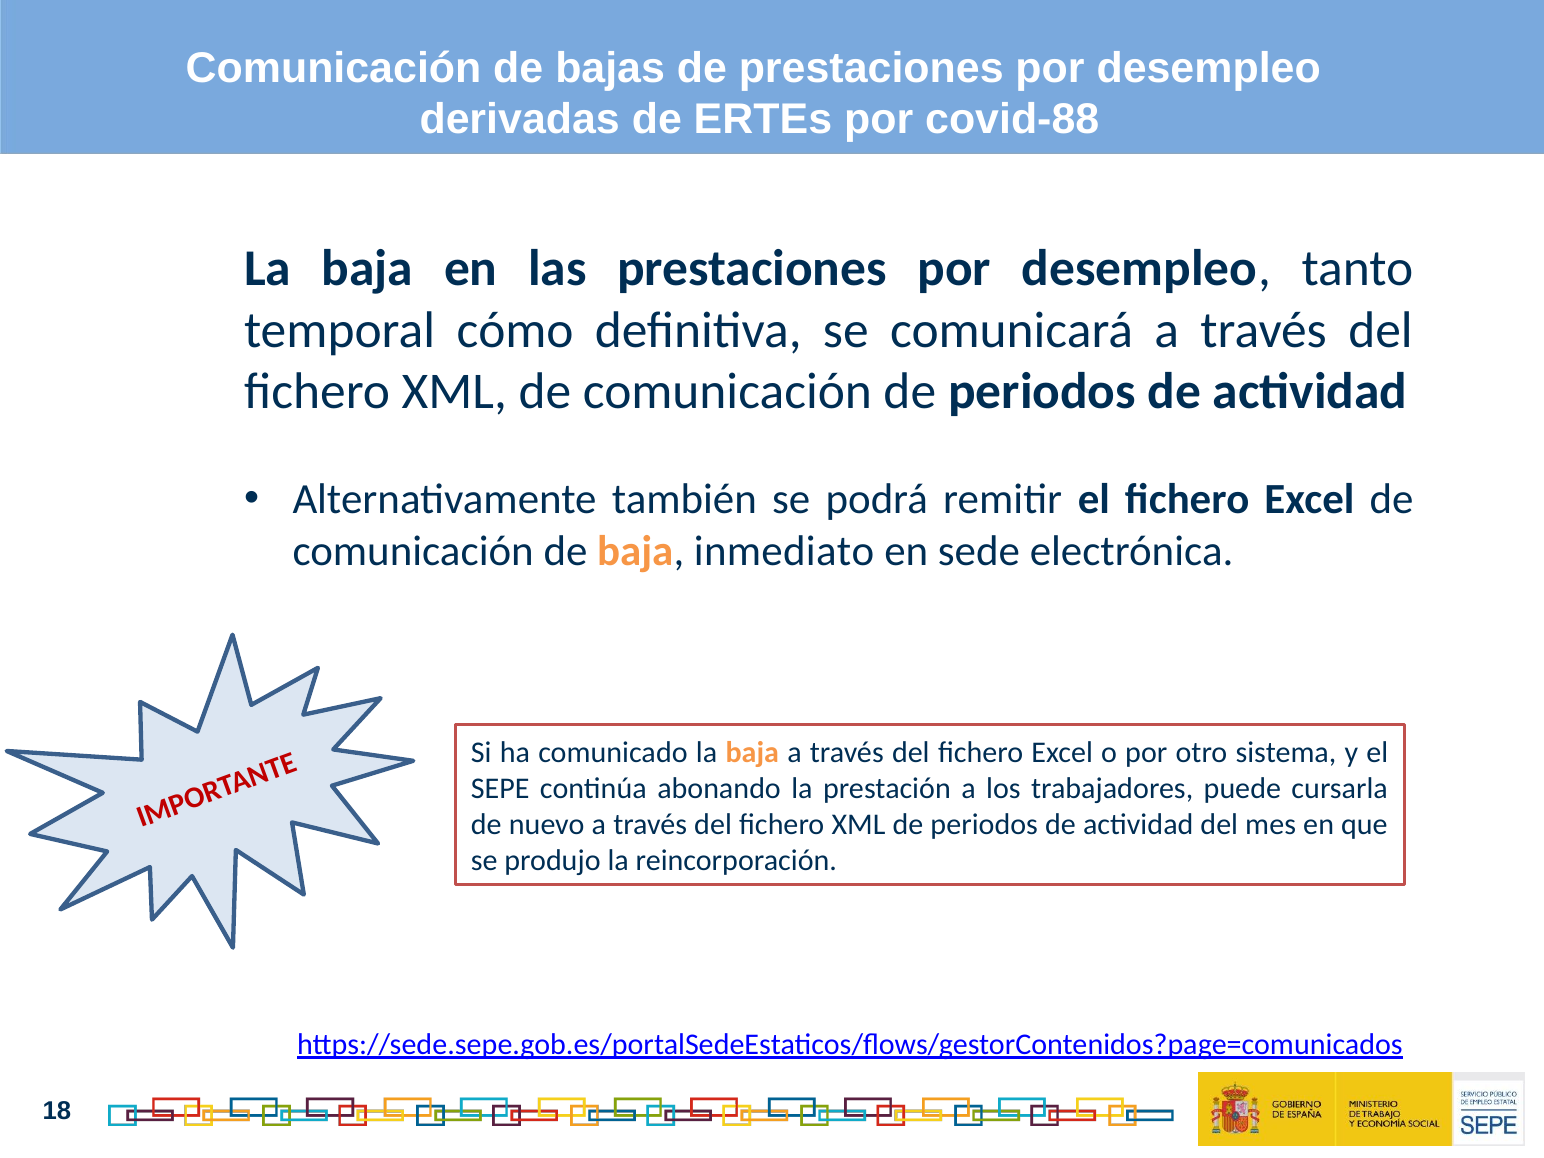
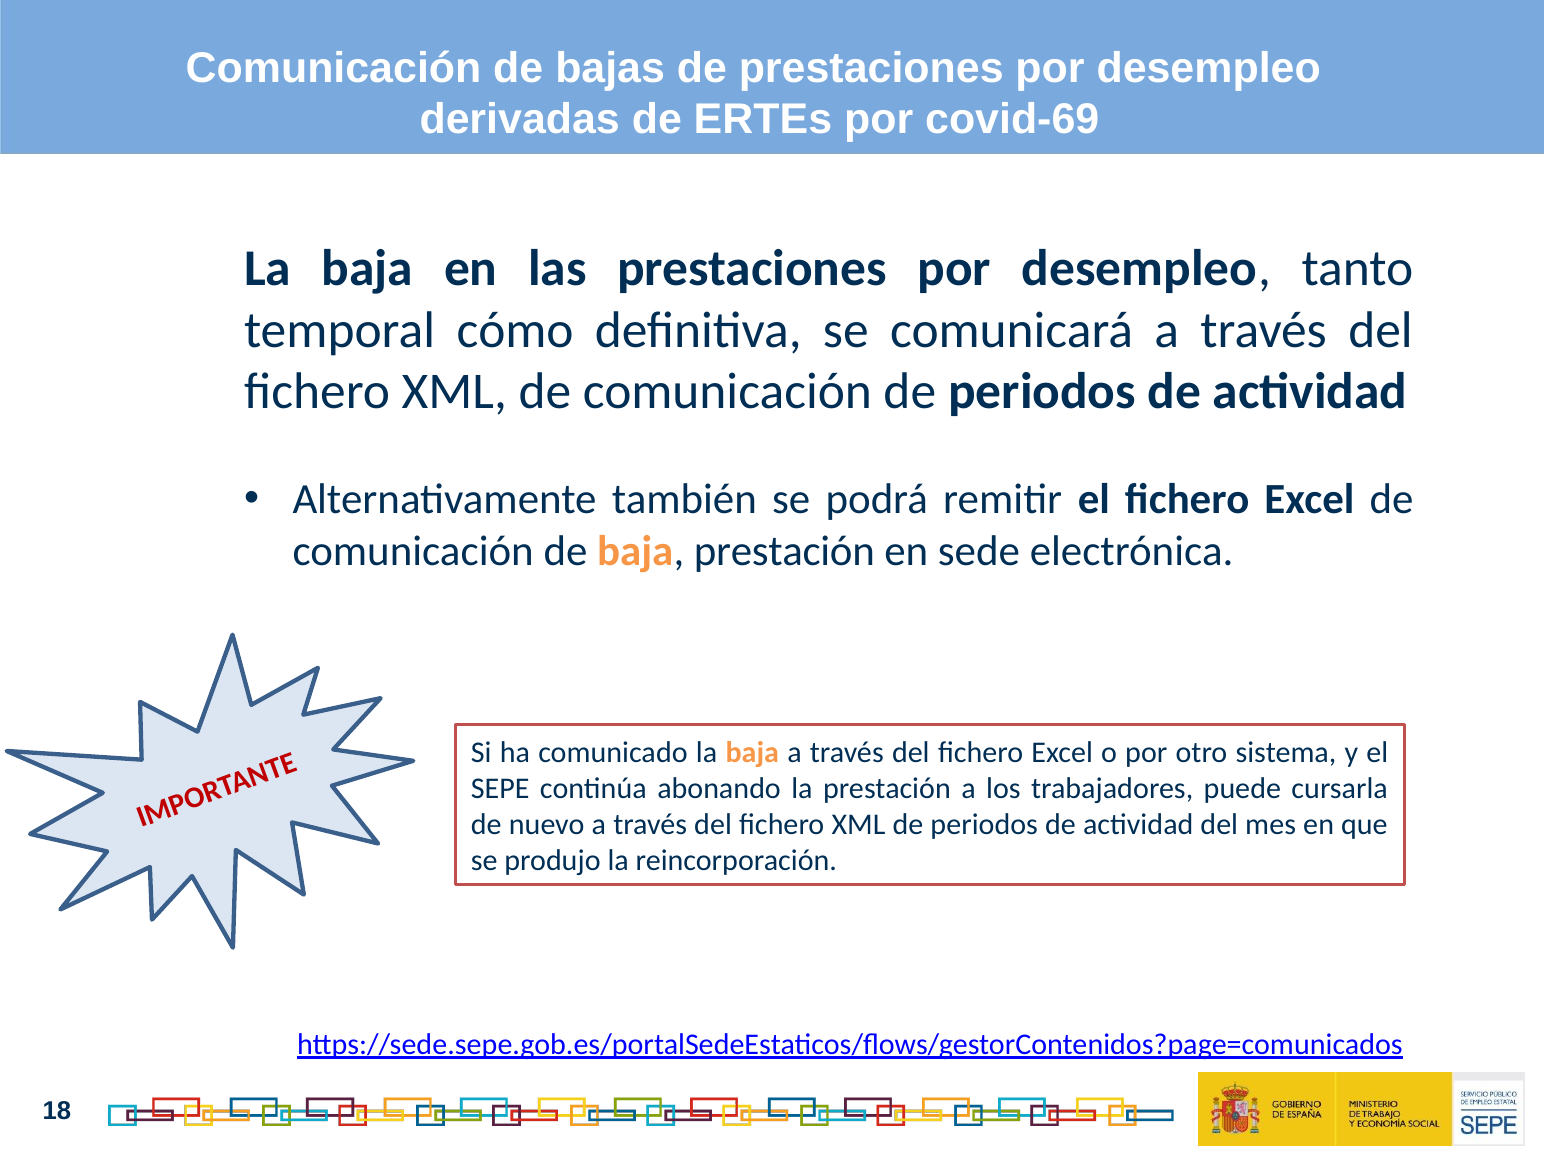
covid-88: covid-88 -> covid-69
baja inmediato: inmediato -> prestación
